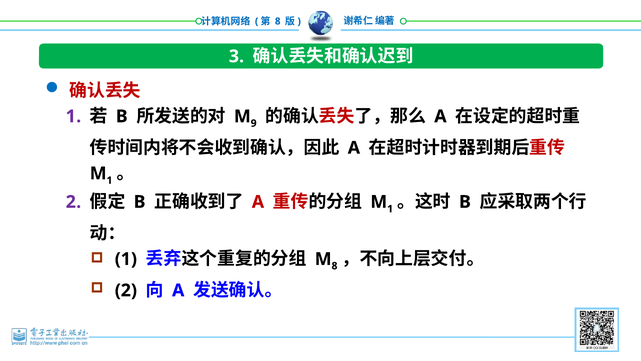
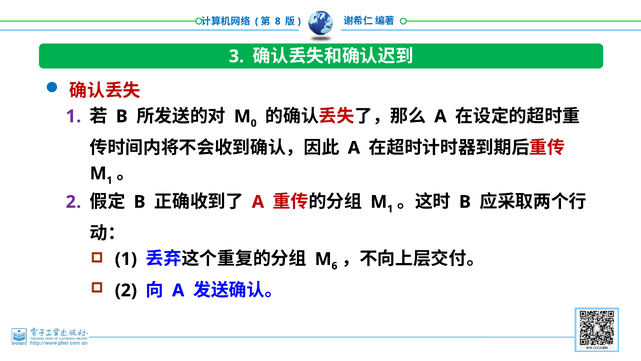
9: 9 -> 0
8 at (334, 266): 8 -> 6
